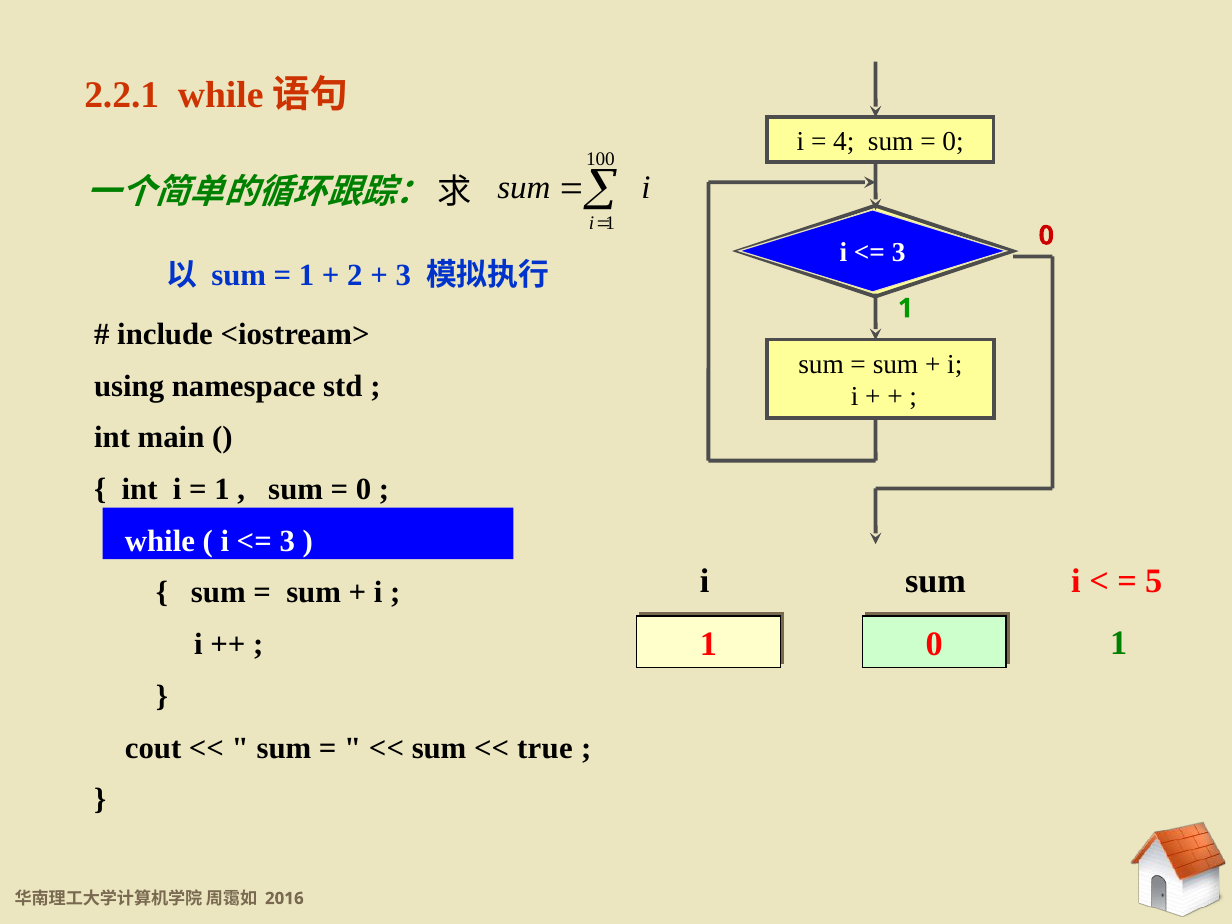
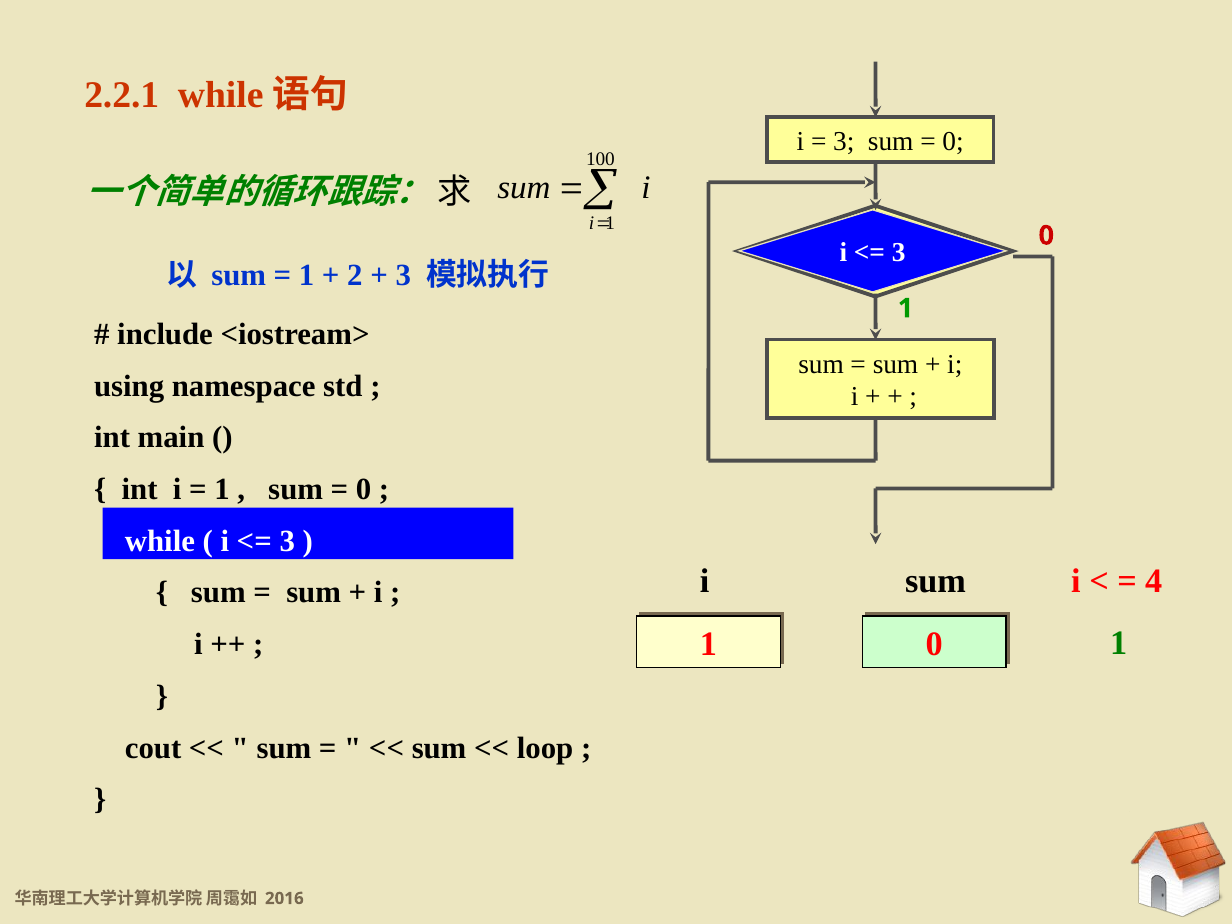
4 at (844, 141): 4 -> 3
5 at (1154, 582): 5 -> 4
true: true -> loop
